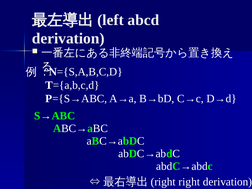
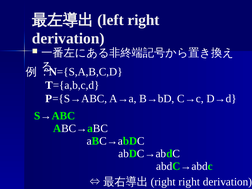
abcd at (143, 20): abcd -> right
